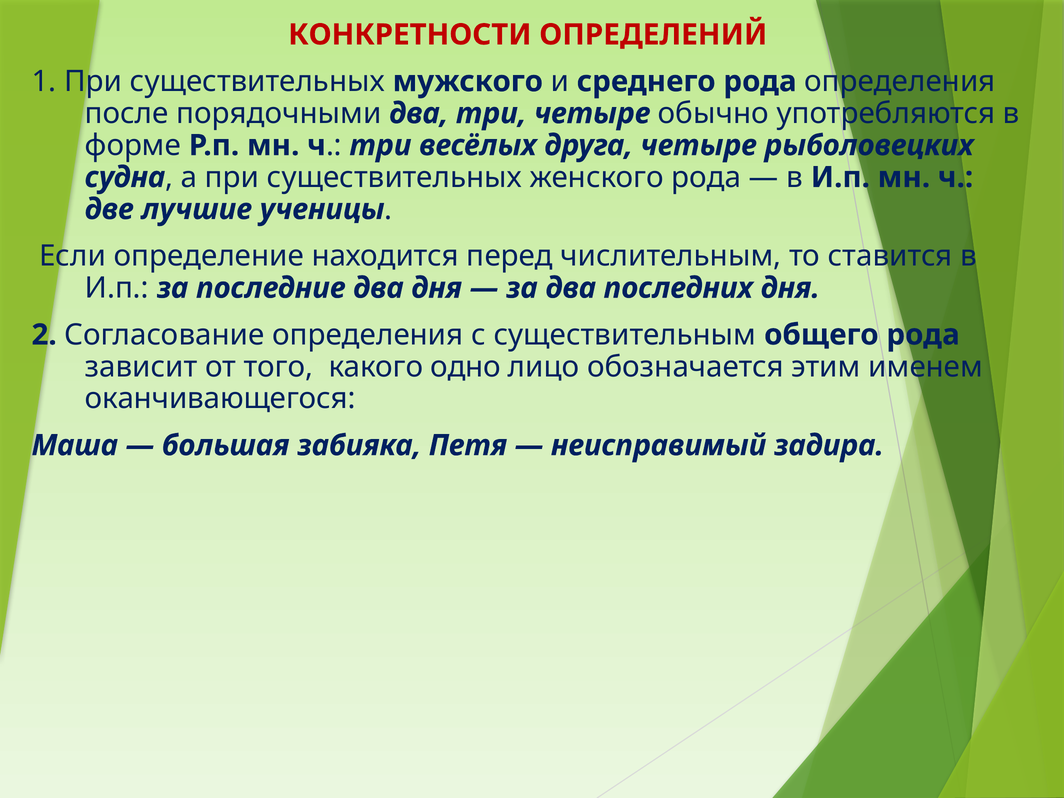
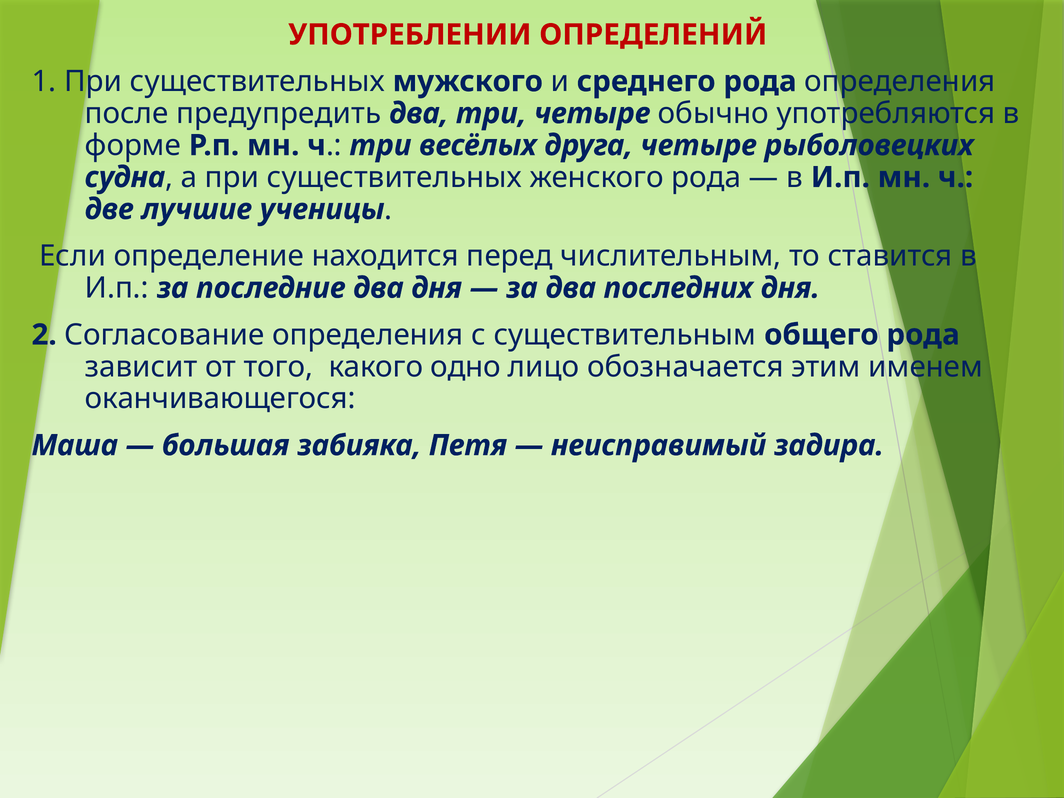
КОНКРЕТНОСТИ: КОНКРЕТНОСТИ -> УПОТРЕБЛЕНИИ
порядочными: порядочными -> предупредить
